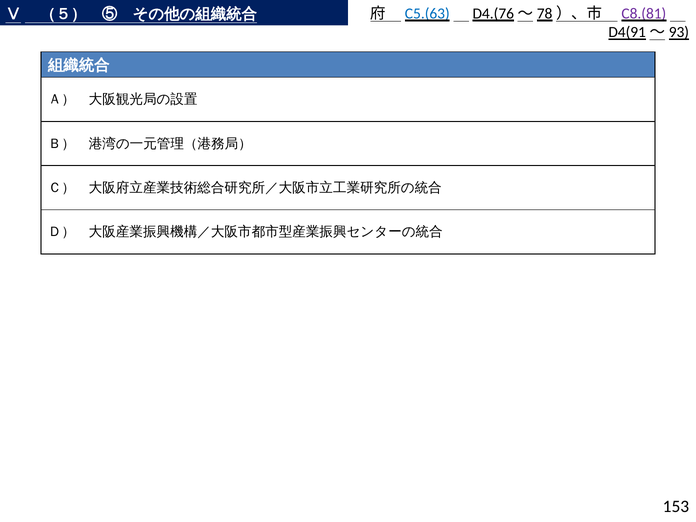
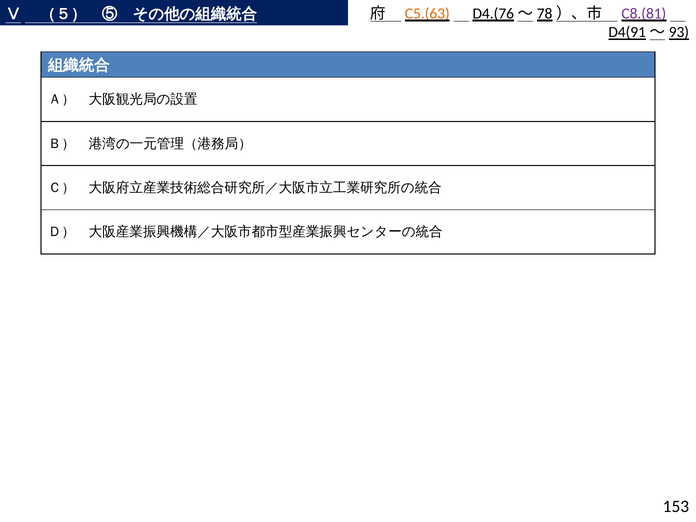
C5.(63 colour: blue -> orange
